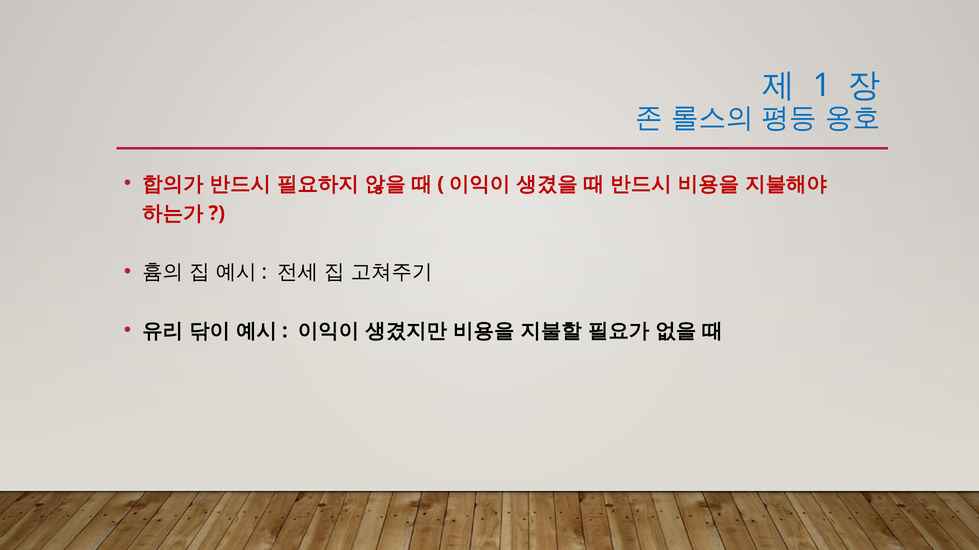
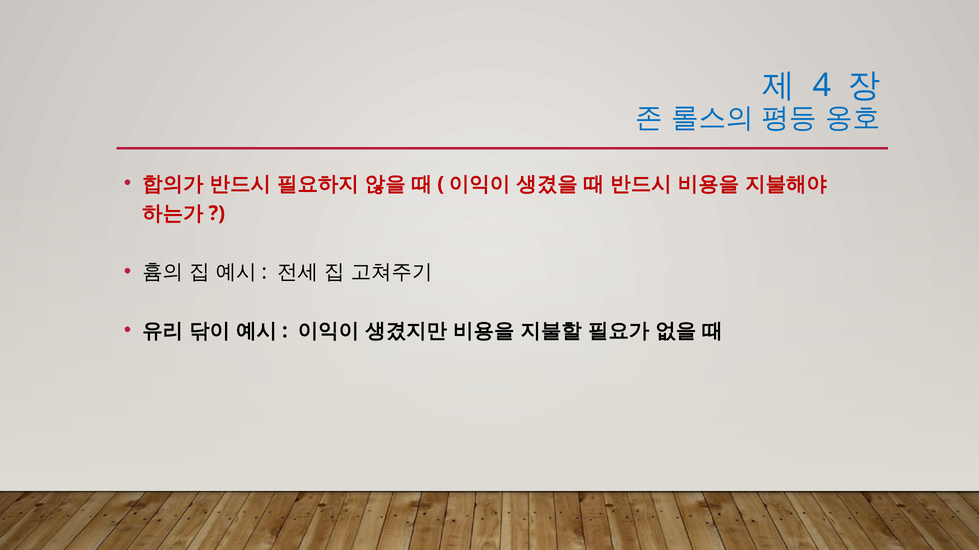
1: 1 -> 4
